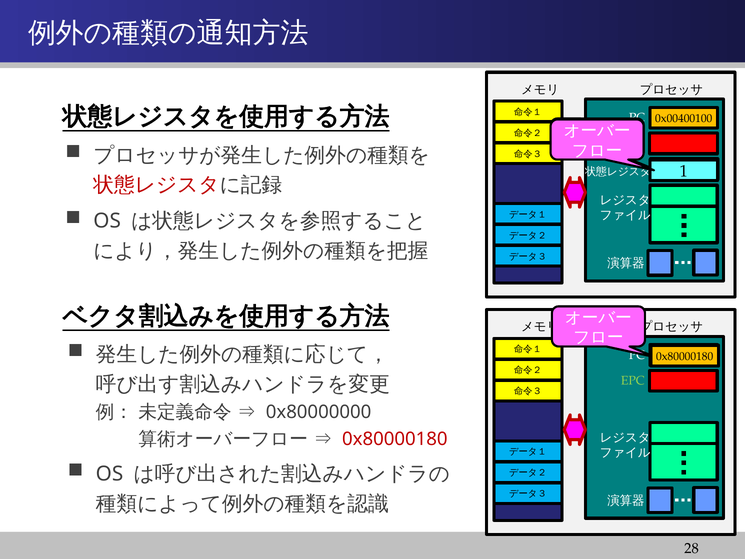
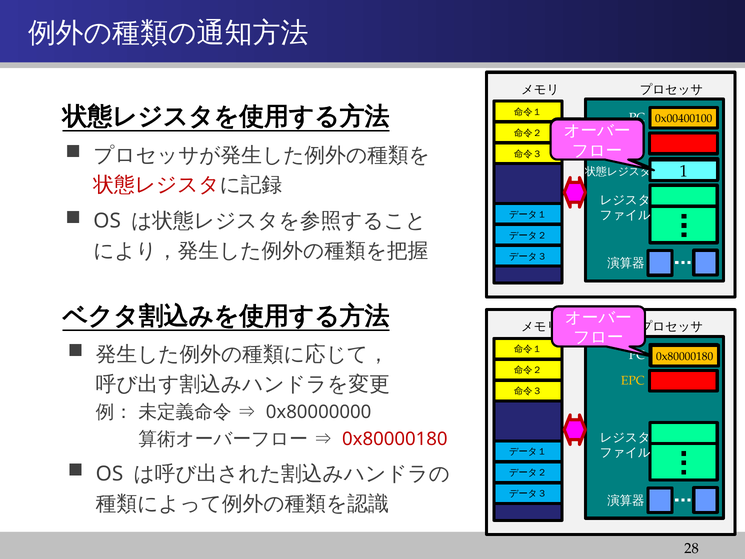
EPC at (633, 381) colour: light green -> yellow
